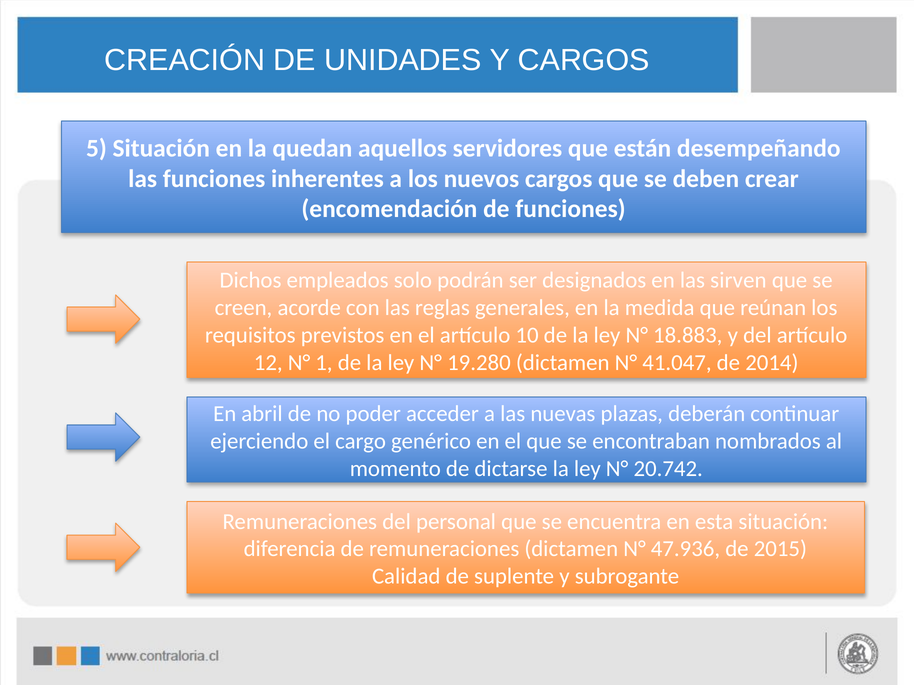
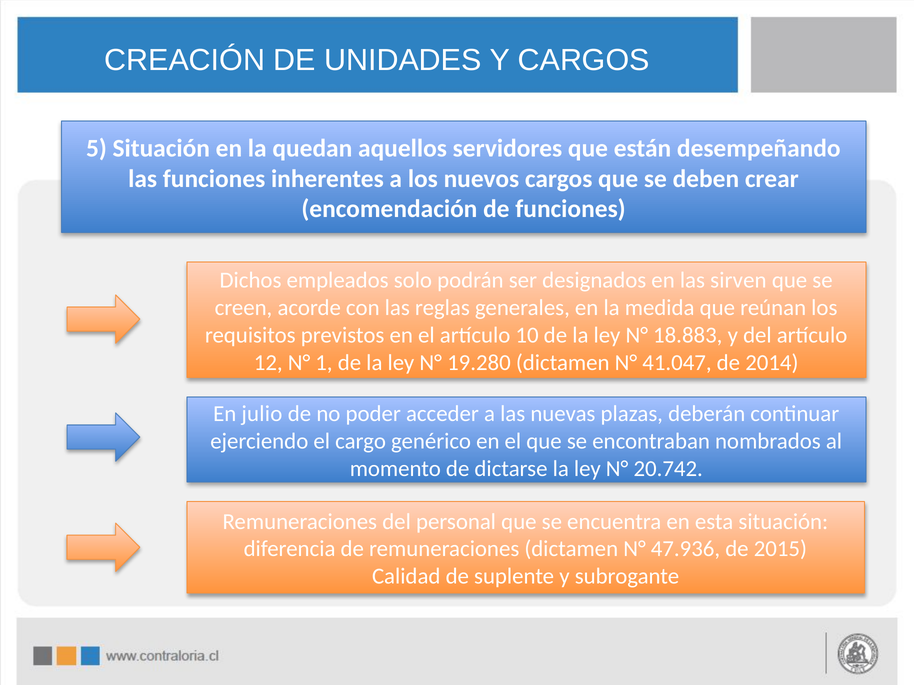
abril: abril -> julio
